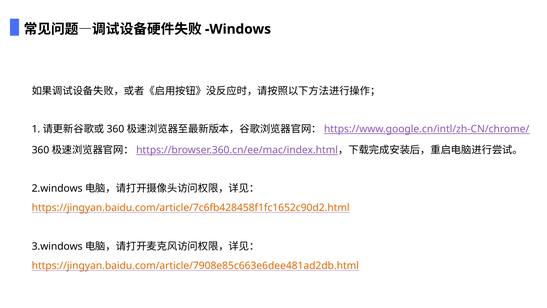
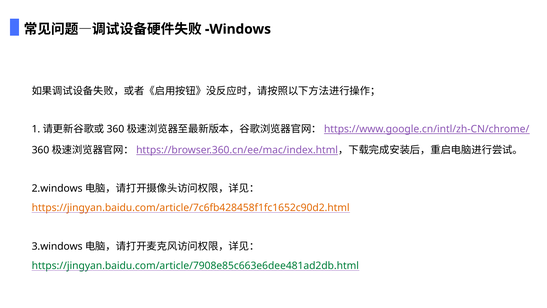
https://jingyan.baidu.com/article/7908e85c663e6dee481ad2db.html colour: orange -> green
